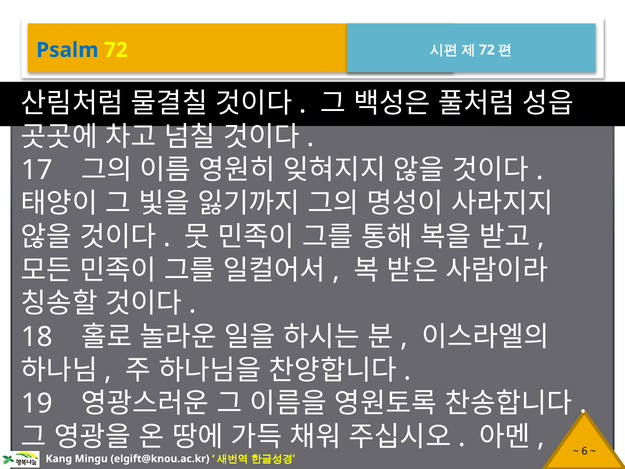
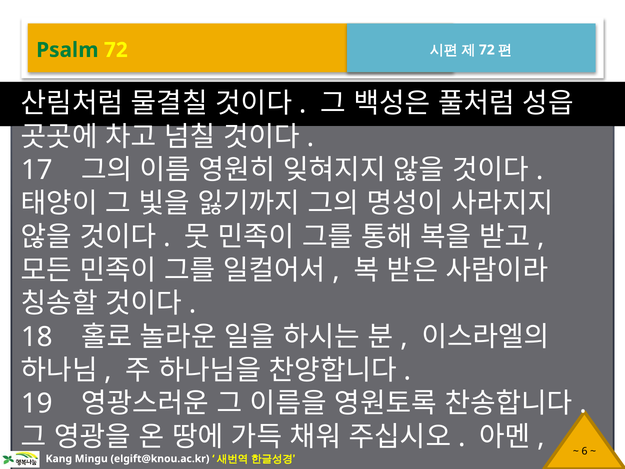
Psalm colour: blue -> green
